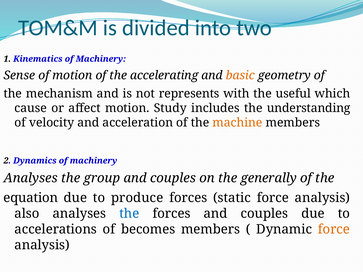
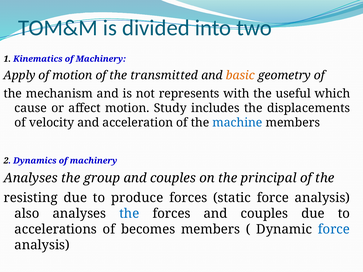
Sense: Sense -> Apply
accelerating: accelerating -> transmitted
understanding: understanding -> displacements
machine colour: orange -> blue
generally: generally -> principal
equation: equation -> resisting
force at (334, 230) colour: orange -> blue
